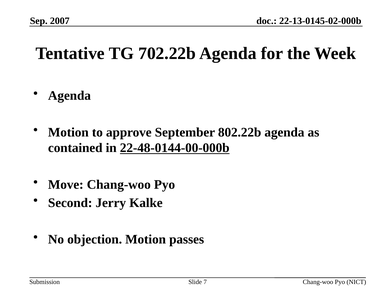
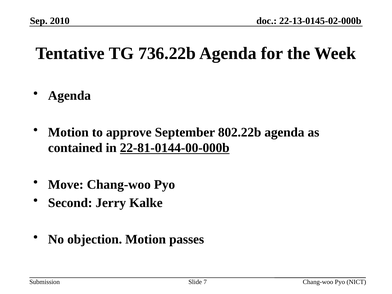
2007: 2007 -> 2010
702.22b: 702.22b -> 736.22b
22-48-0144-00-000b: 22-48-0144-00-000b -> 22-81-0144-00-000b
